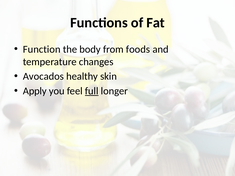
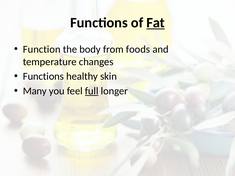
Fat underline: none -> present
Avocados at (43, 76): Avocados -> Functions
Apply: Apply -> Many
